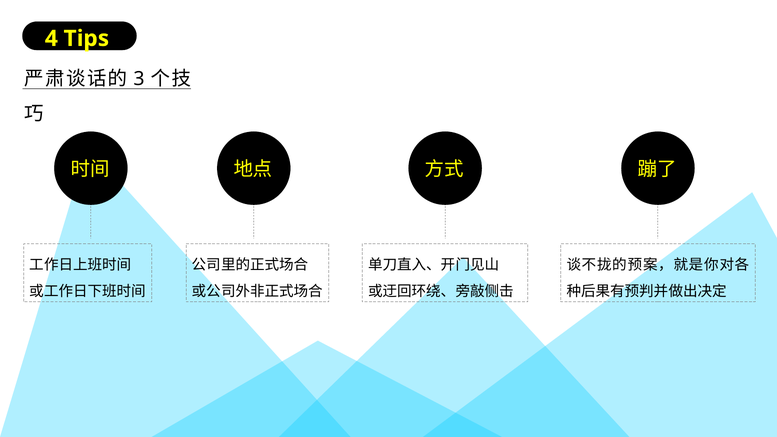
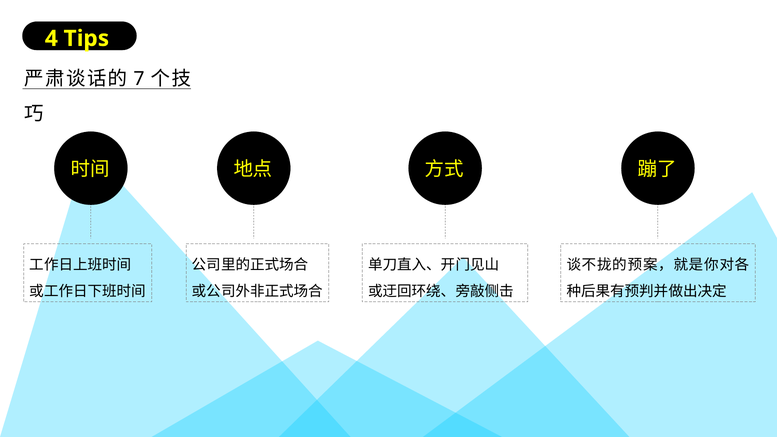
3: 3 -> 7
